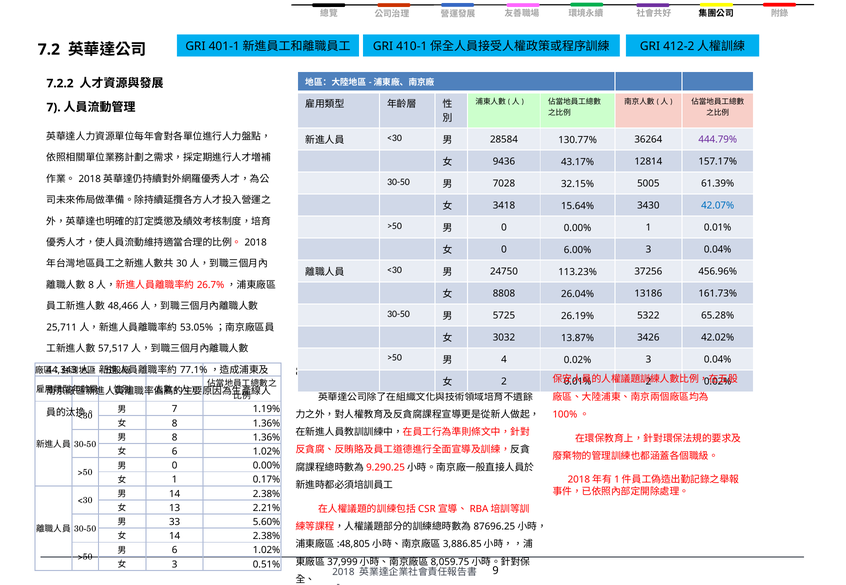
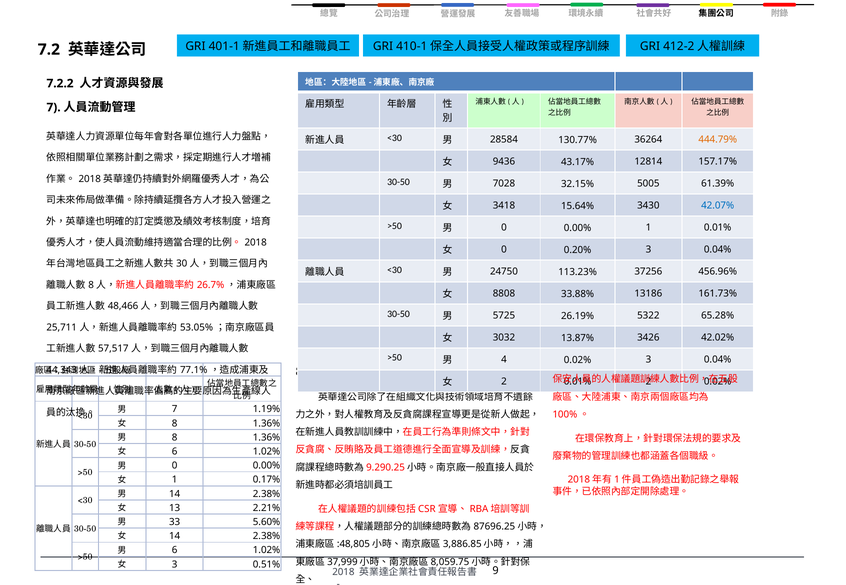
444.79% colour: purple -> orange
6.00%: 6.00% -> 0.20%
26.04%: 26.04% -> 33.88%
